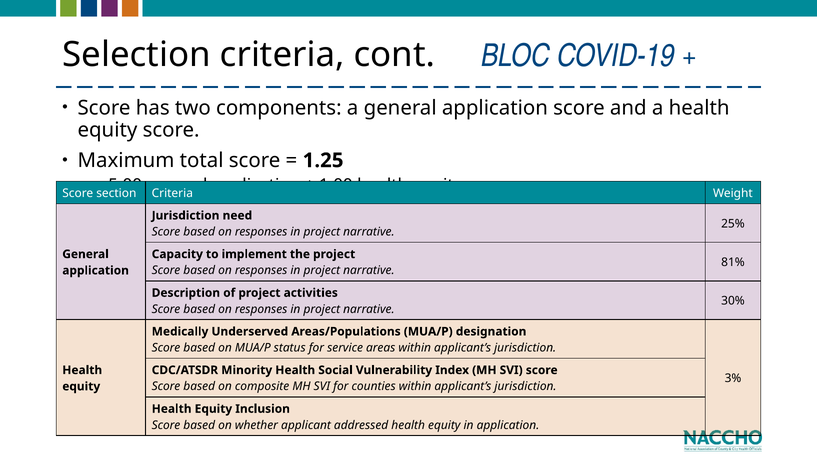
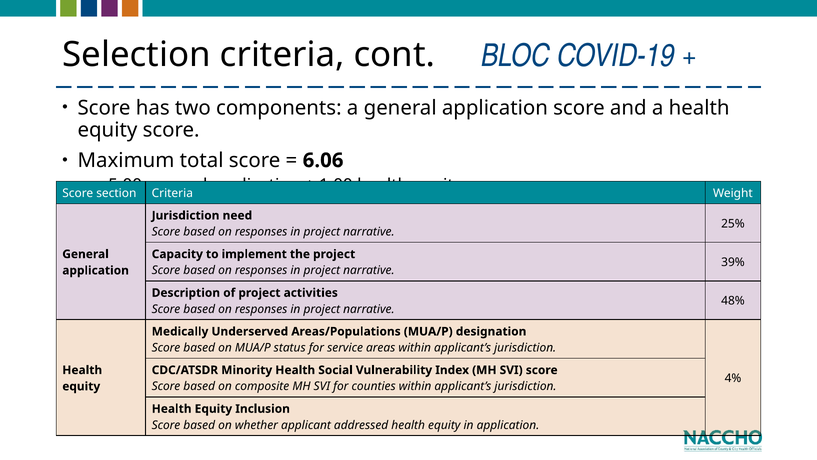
1.25: 1.25 -> 6.06
81%: 81% -> 39%
30%: 30% -> 48%
3%: 3% -> 4%
